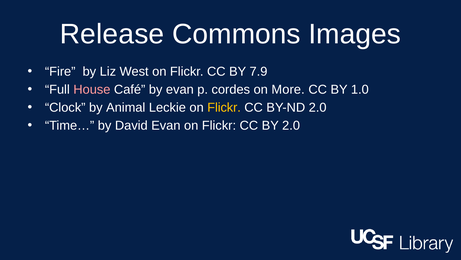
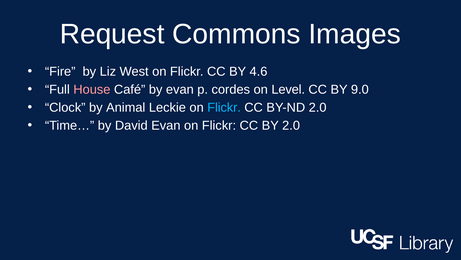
Release: Release -> Request
7.9: 7.9 -> 4.6
More: More -> Level
1.0: 1.0 -> 9.0
Flickr at (224, 107) colour: yellow -> light blue
